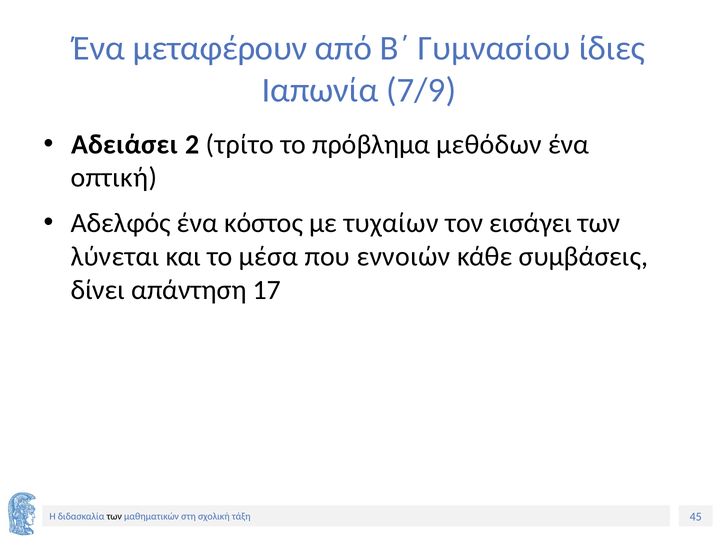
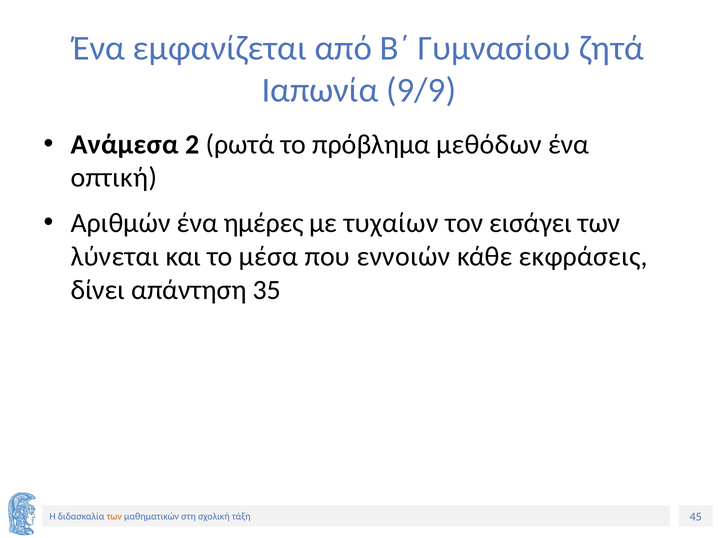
μεταφέρουν: μεταφέρουν -> εμφανίζεται
ίδιες: ίδιες -> ζητά
7/9: 7/9 -> 9/9
Αδειάσει: Αδειάσει -> Ανάμεσα
τρίτο: τρίτο -> ρωτά
Αδελφός: Αδελφός -> Αριθμών
κόστος: κόστος -> ημέρες
συμβάσεις: συμβάσεις -> εκφράσεις
17: 17 -> 35
των at (114, 517) colour: black -> orange
